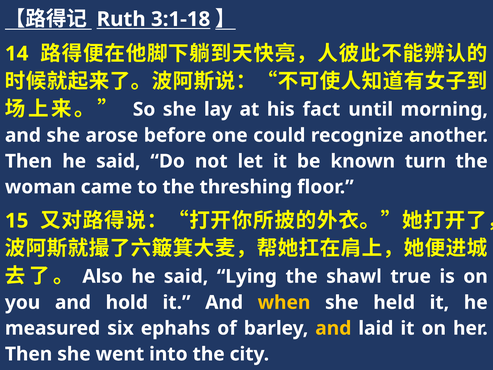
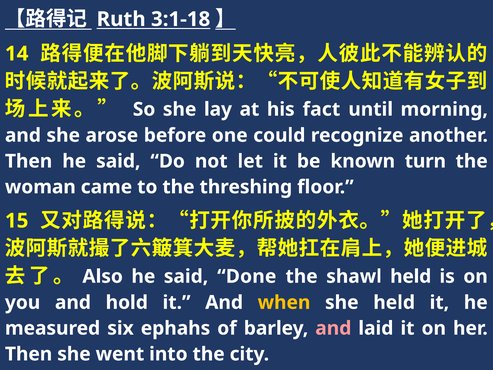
Lying: Lying -> Done
shawl true: true -> held
and at (333, 328) colour: yellow -> pink
